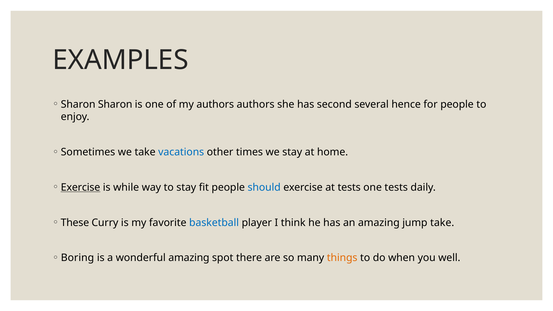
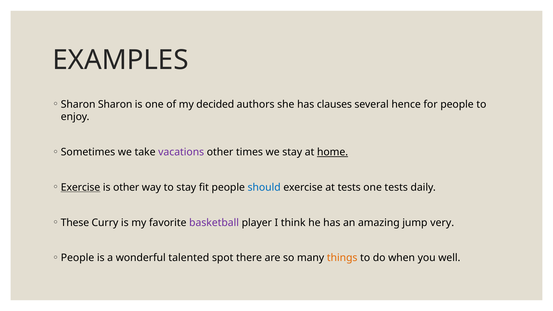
my authors: authors -> decided
second: second -> clauses
vacations colour: blue -> purple
home underline: none -> present
is while: while -> other
basketball colour: blue -> purple
jump take: take -> very
Boring at (77, 258): Boring -> People
wonderful amazing: amazing -> talented
